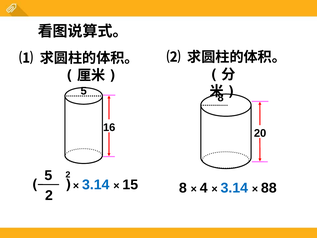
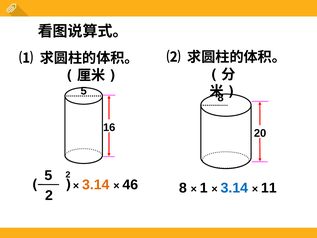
3.14 at (96, 185) colour: blue -> orange
15: 15 -> 46
4: 4 -> 1
88: 88 -> 11
